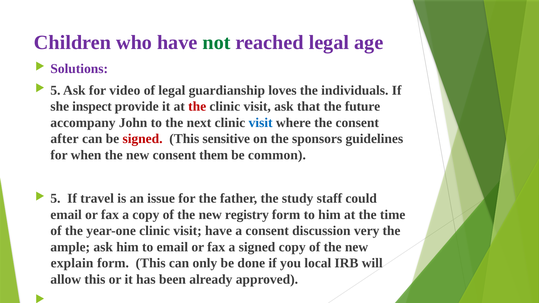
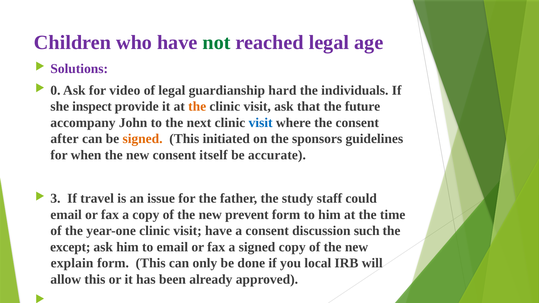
5 at (55, 90): 5 -> 0
loves: loves -> hard
the at (197, 107) colour: red -> orange
signed at (143, 139) colour: red -> orange
sensitive: sensitive -> initiated
them: them -> itself
common: common -> accurate
5 at (55, 199): 5 -> 3
registry: registry -> prevent
very: very -> such
ample: ample -> except
